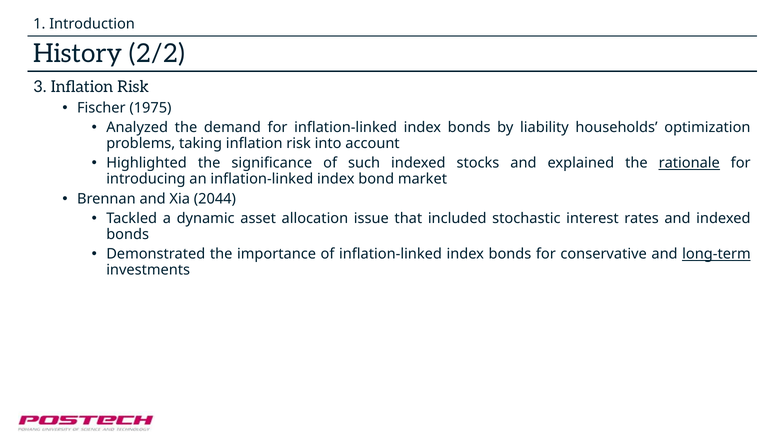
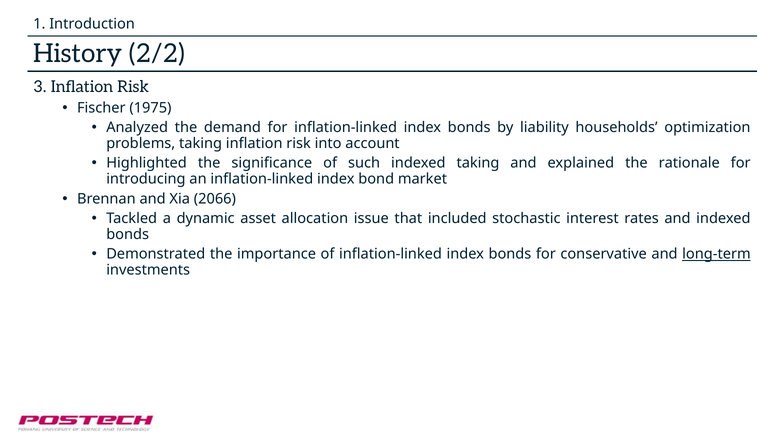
indexed stocks: stocks -> taking
rationale underline: present -> none
2044: 2044 -> 2066
